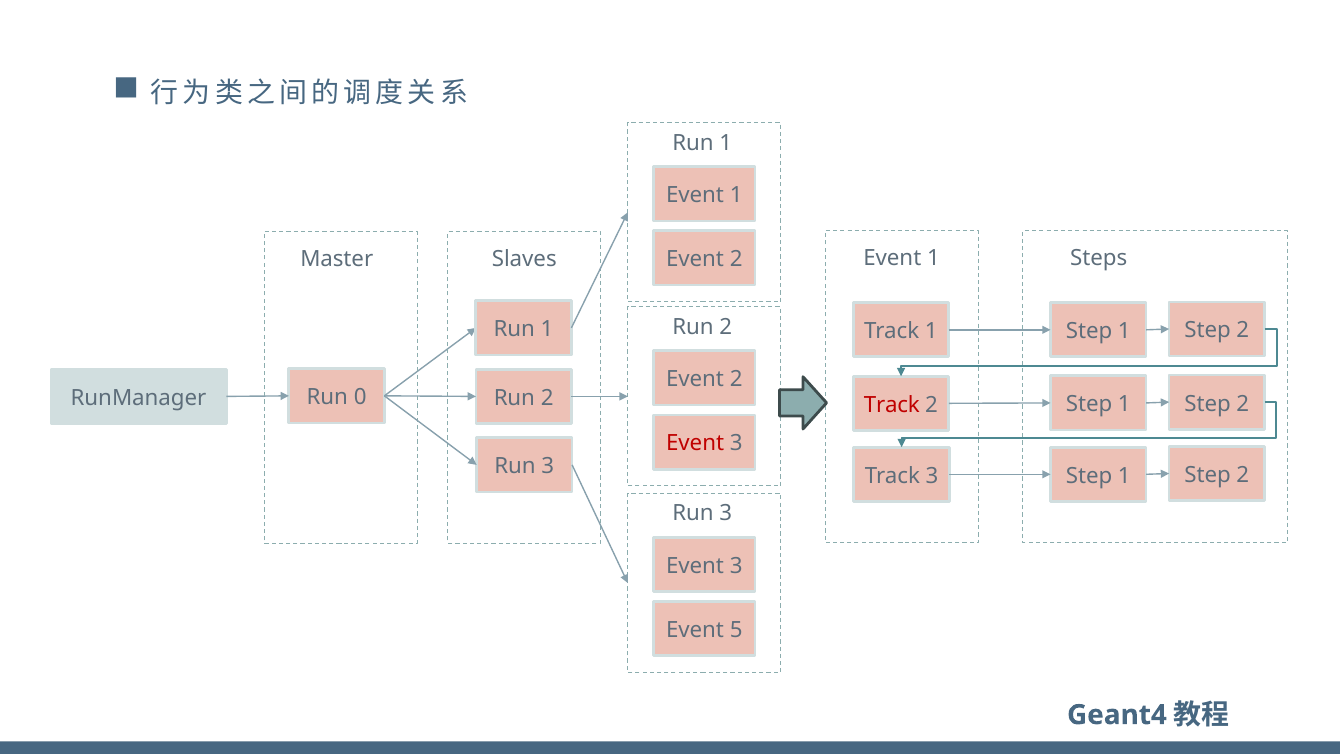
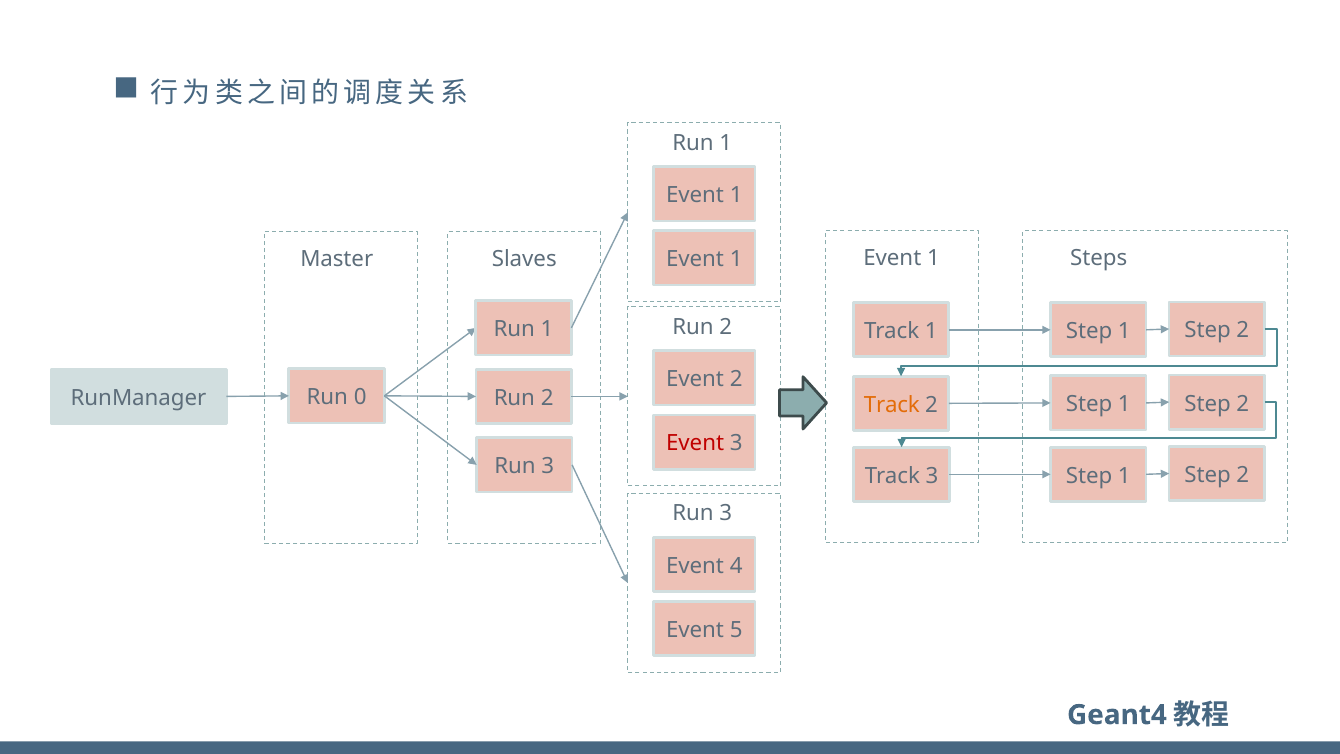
Slaves Event 2: 2 -> 1
Track at (892, 405) colour: red -> orange
3 at (736, 566): 3 -> 4
